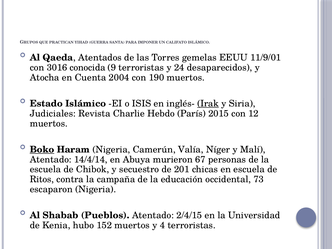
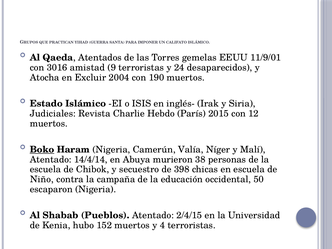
conocida: conocida -> amistad
Cuenta: Cuenta -> Excluir
Irak underline: present -> none
67: 67 -> 38
201: 201 -> 398
Ritos: Ritos -> Niño
73: 73 -> 50
